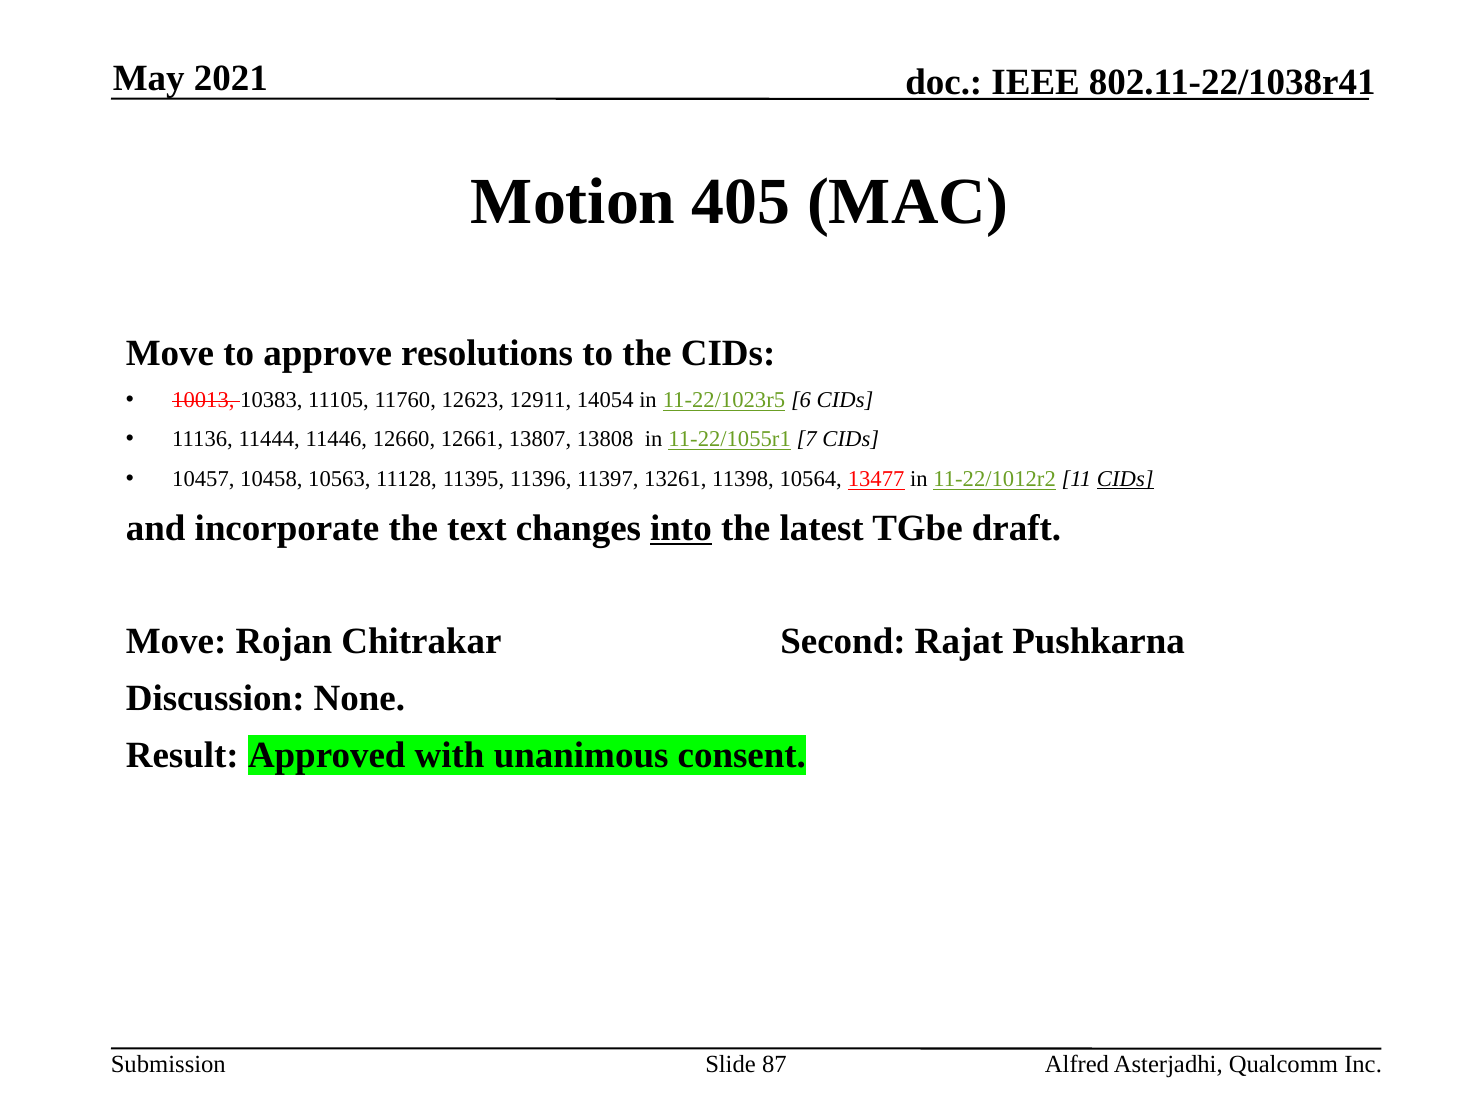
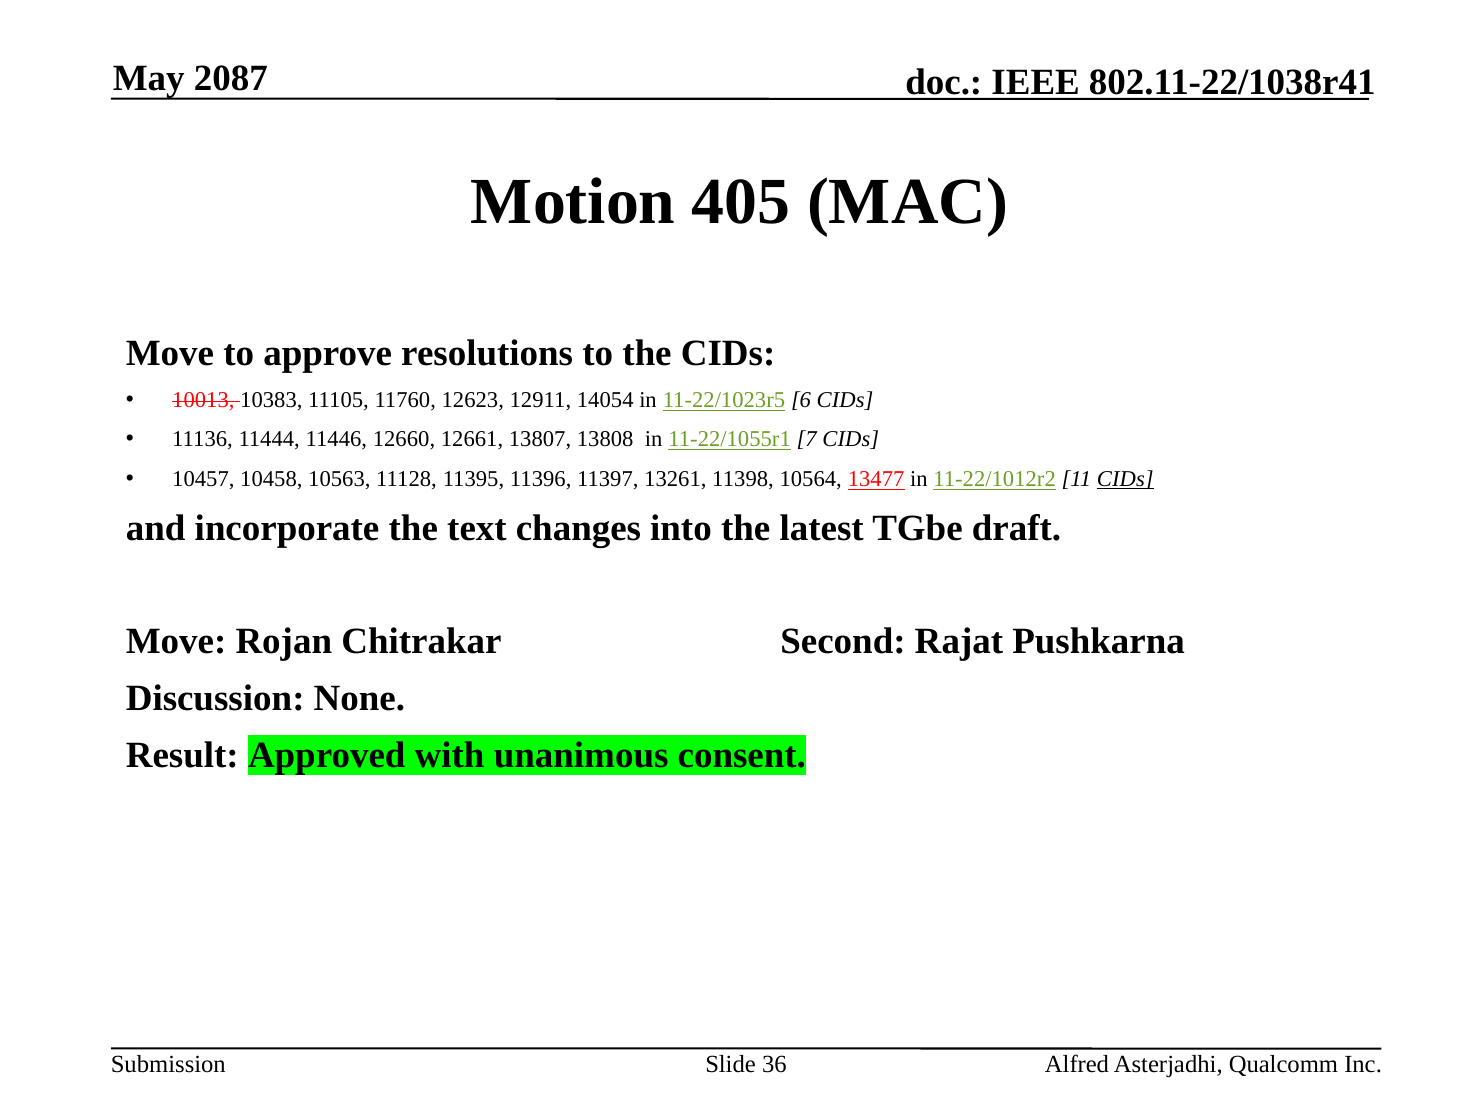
2021: 2021 -> 2087
into underline: present -> none
87: 87 -> 36
